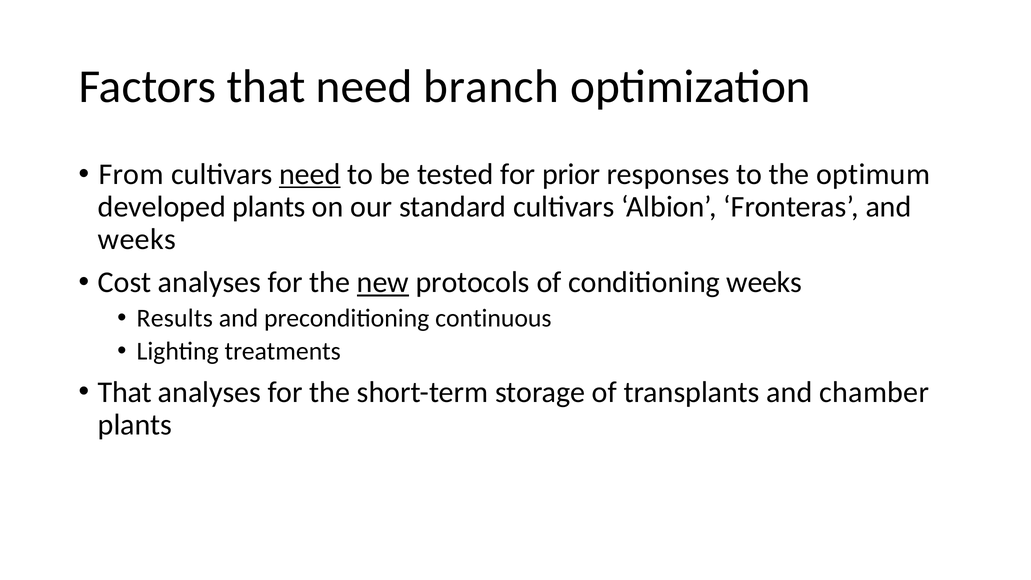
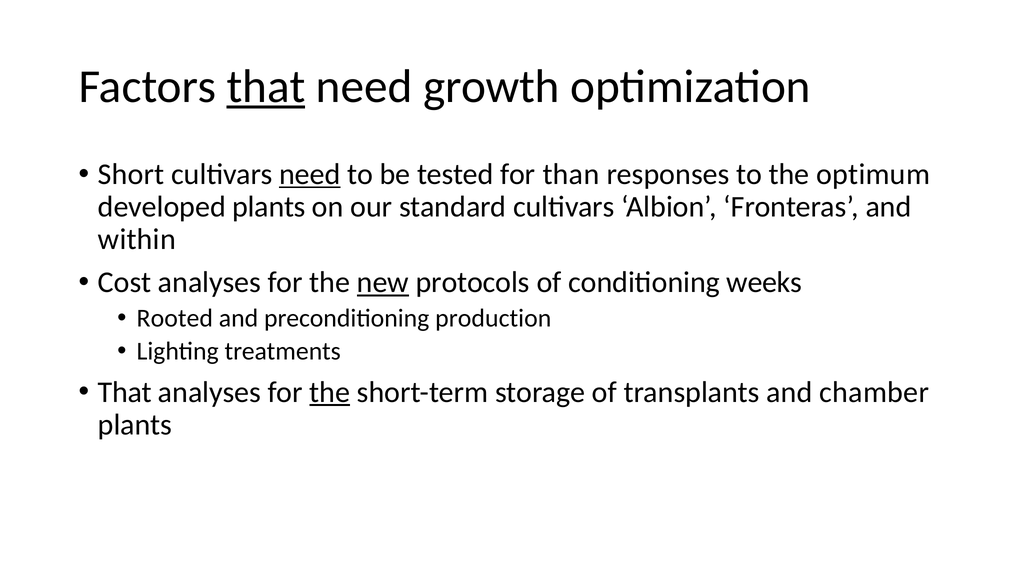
that at (266, 87) underline: none -> present
branch: branch -> growth
From: From -> Short
prior: prior -> than
weeks at (137, 239): weeks -> within
Results: Results -> Rooted
continuous: continuous -> production
the at (330, 392) underline: none -> present
